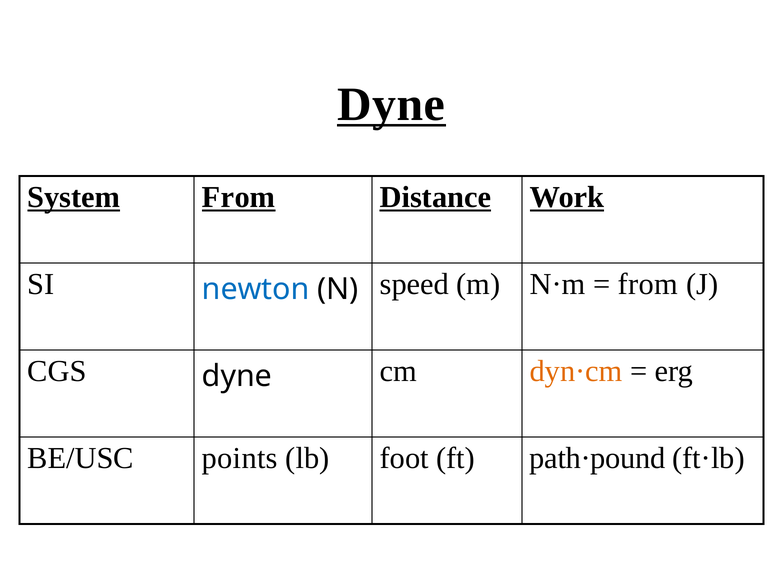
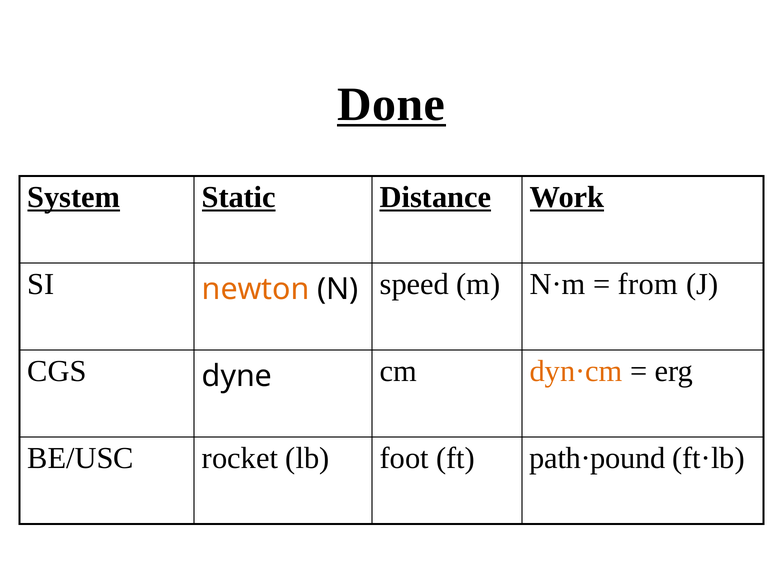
Dyne at (391, 104): Dyne -> Done
System From: From -> Static
newton colour: blue -> orange
points: points -> rocket
